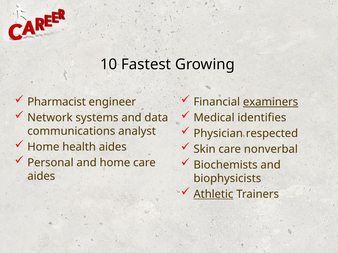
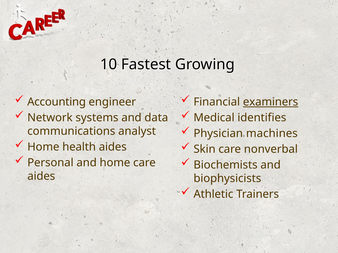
Pharmacist: Pharmacist -> Accounting
respected: respected -> machines
Athletic underline: present -> none
